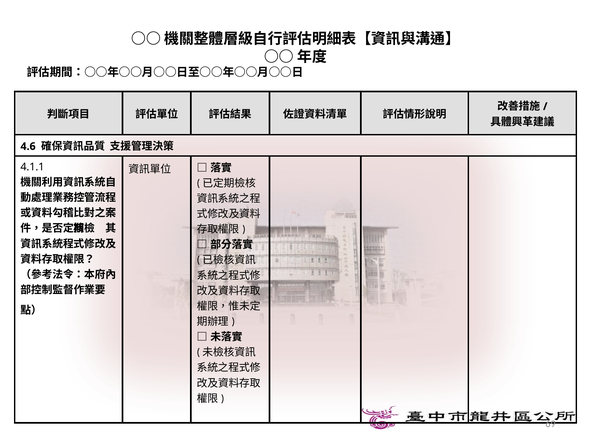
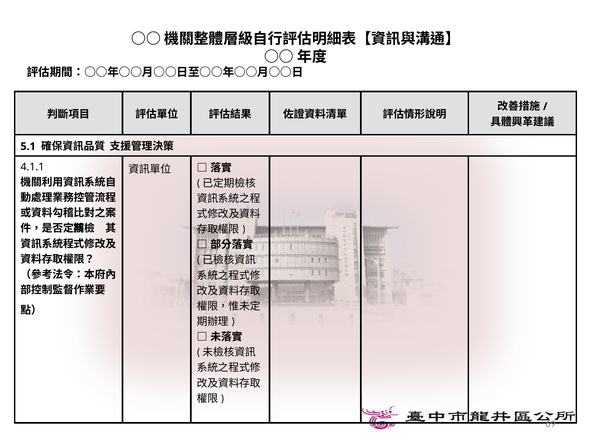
4.6: 4.6 -> 5.1
